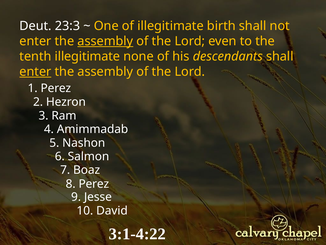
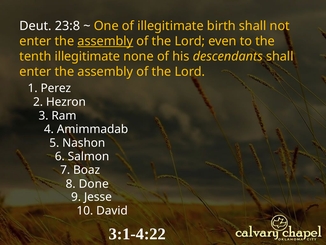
23:3: 23:3 -> 23:8
enter at (35, 72) underline: present -> none
8 Perez: Perez -> Done
